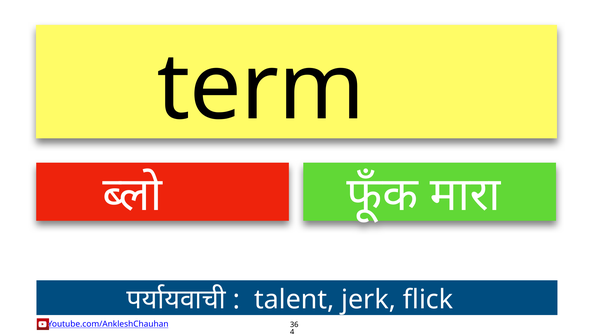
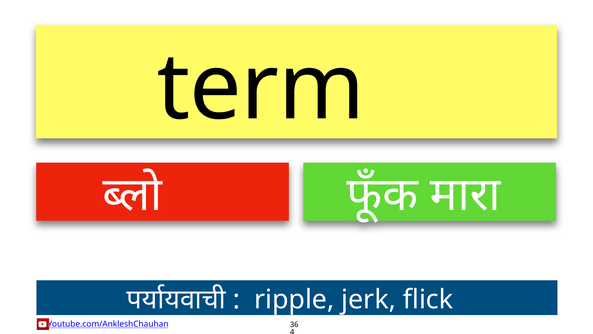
talent: talent -> ripple
